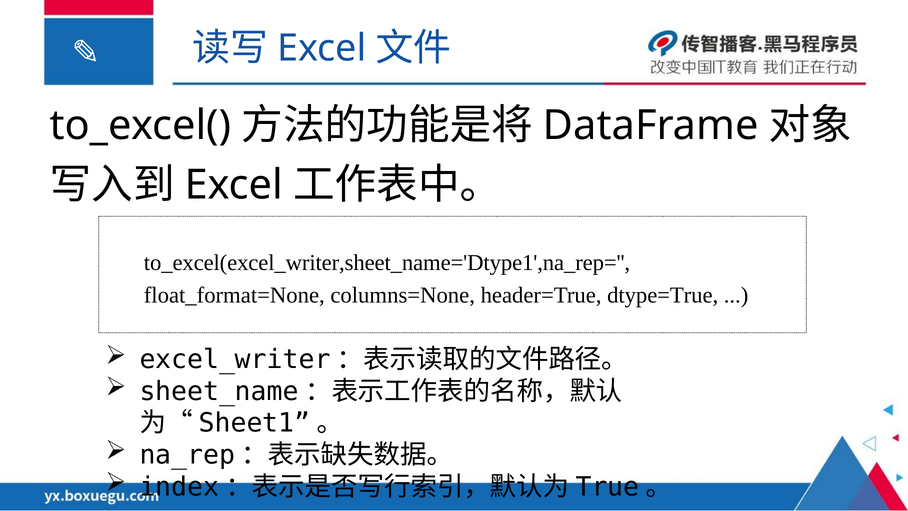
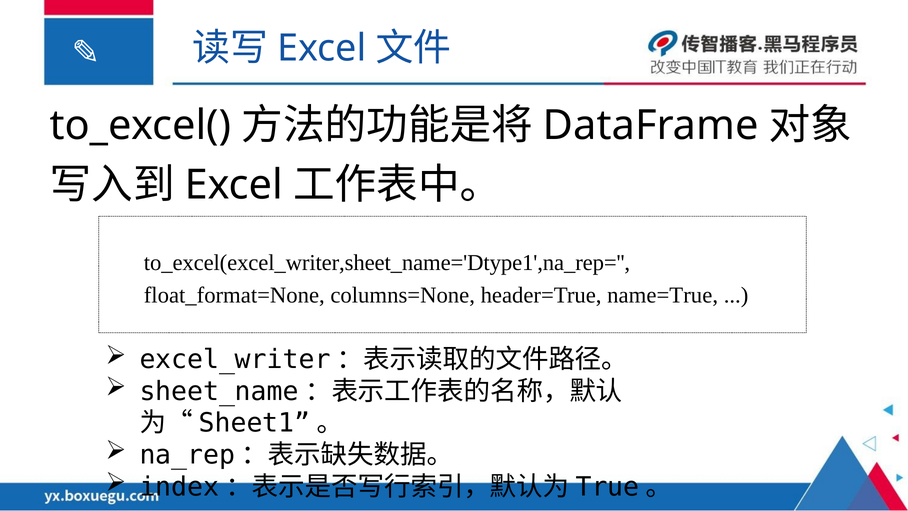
dtype=True: dtype=True -> name=True
